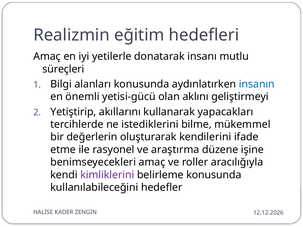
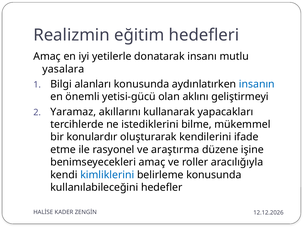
süreçleri: süreçleri -> yasalara
Yetiştirip: Yetiştirip -> Yaramaz
değerlerin: değerlerin -> konulardır
kimliklerini colour: purple -> blue
